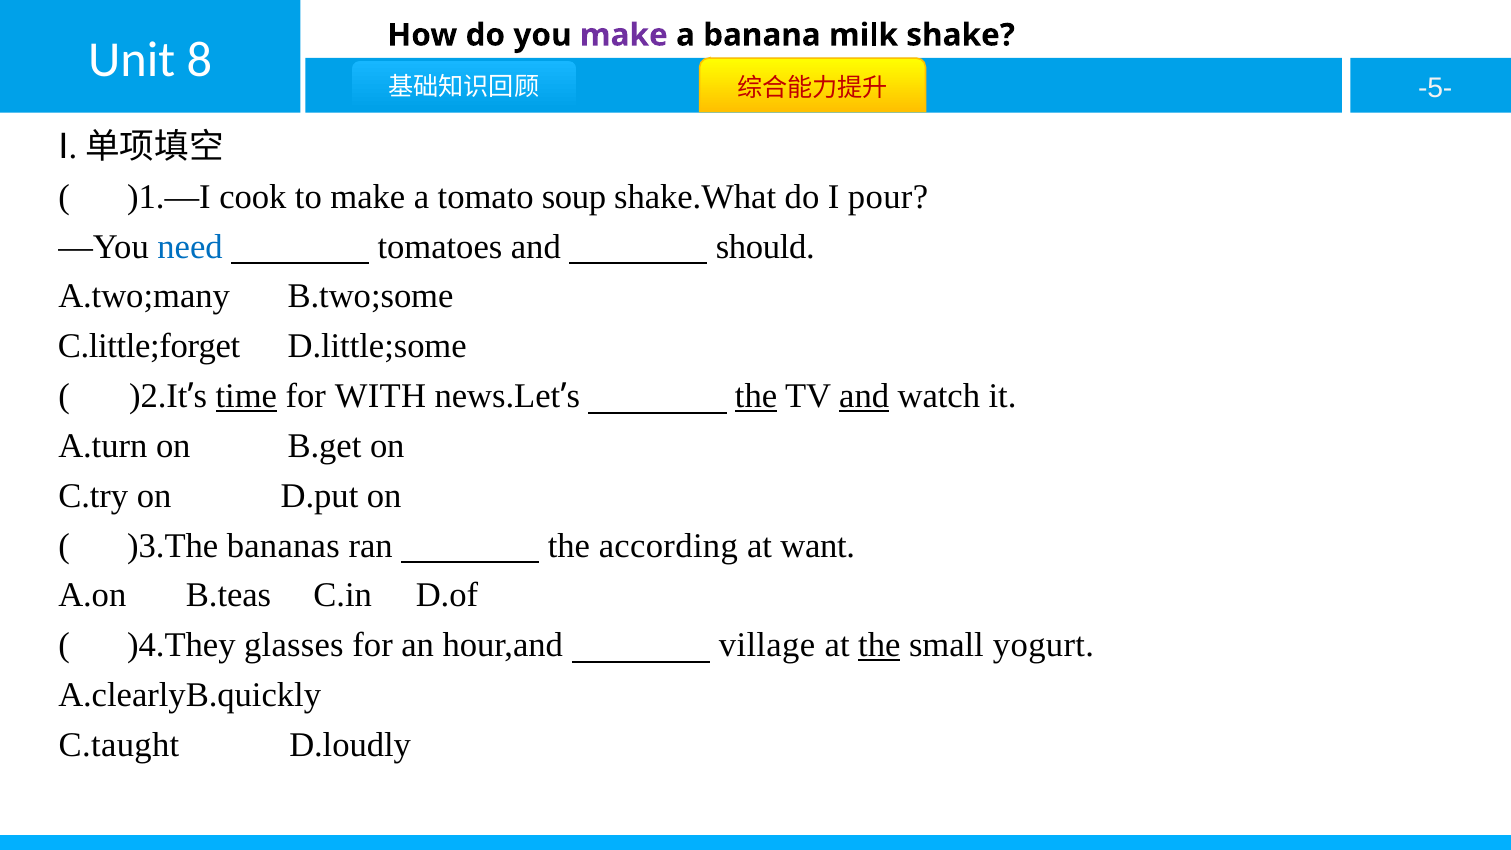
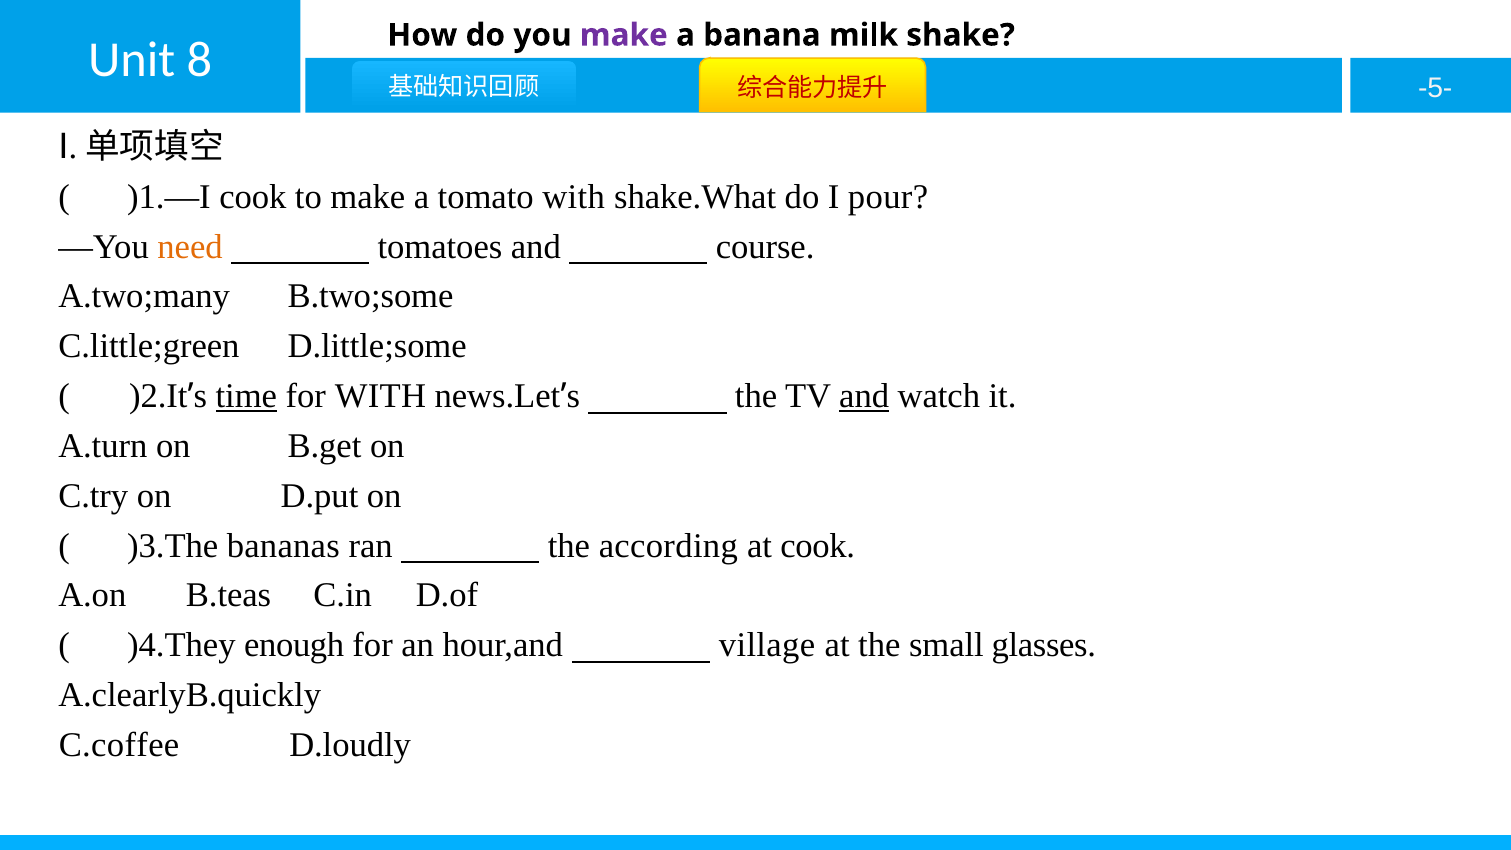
tomato soup: soup -> with
need colour: blue -> orange
should: should -> course
C.little;forget: C.little;forget -> C.little;green
the at (756, 396) underline: present -> none
at want: want -> cook
glasses: glasses -> enough
the at (879, 645) underline: present -> none
yogurt: yogurt -> glasses
C.taught: C.taught -> C.coffee
